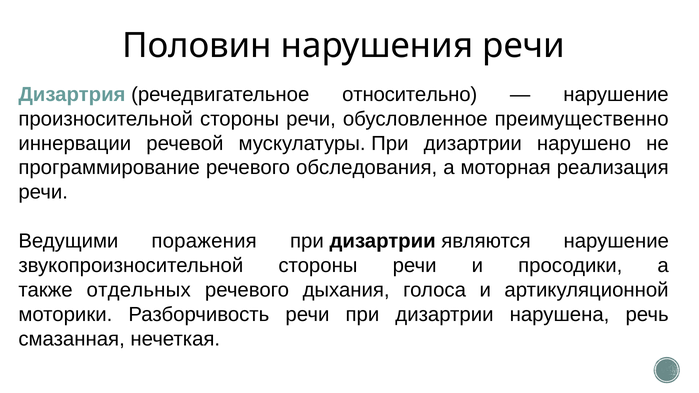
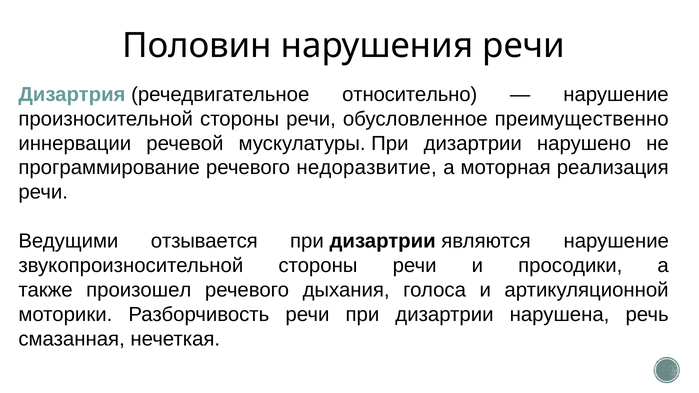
обследования: обследования -> недоразвитие
поражения: поражения -> отзывается
отдельных: отдельных -> произошел
